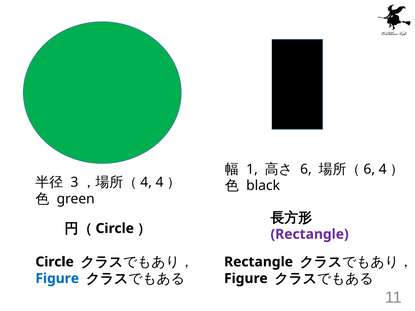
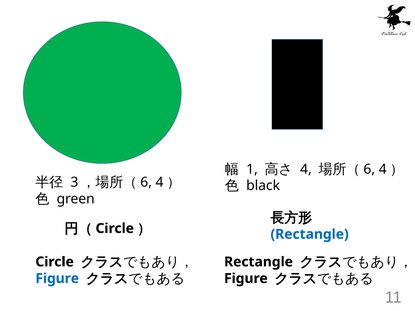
6 at (306, 169): 6 -> 4
4 at (146, 182): 4 -> 6
Rectangle at (310, 234) colour: purple -> blue
